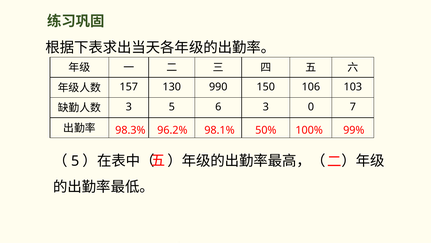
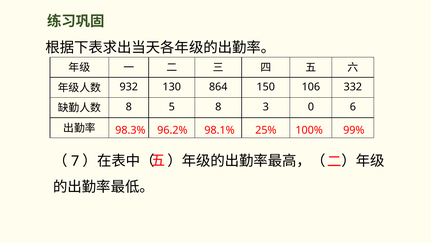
157: 157 -> 932
990: 990 -> 864
103: 103 -> 332
3 at (129, 107): 3 -> 8
5 6: 6 -> 8
7: 7 -> 6
50%: 50% -> 25%
5 at (75, 161): 5 -> 7
